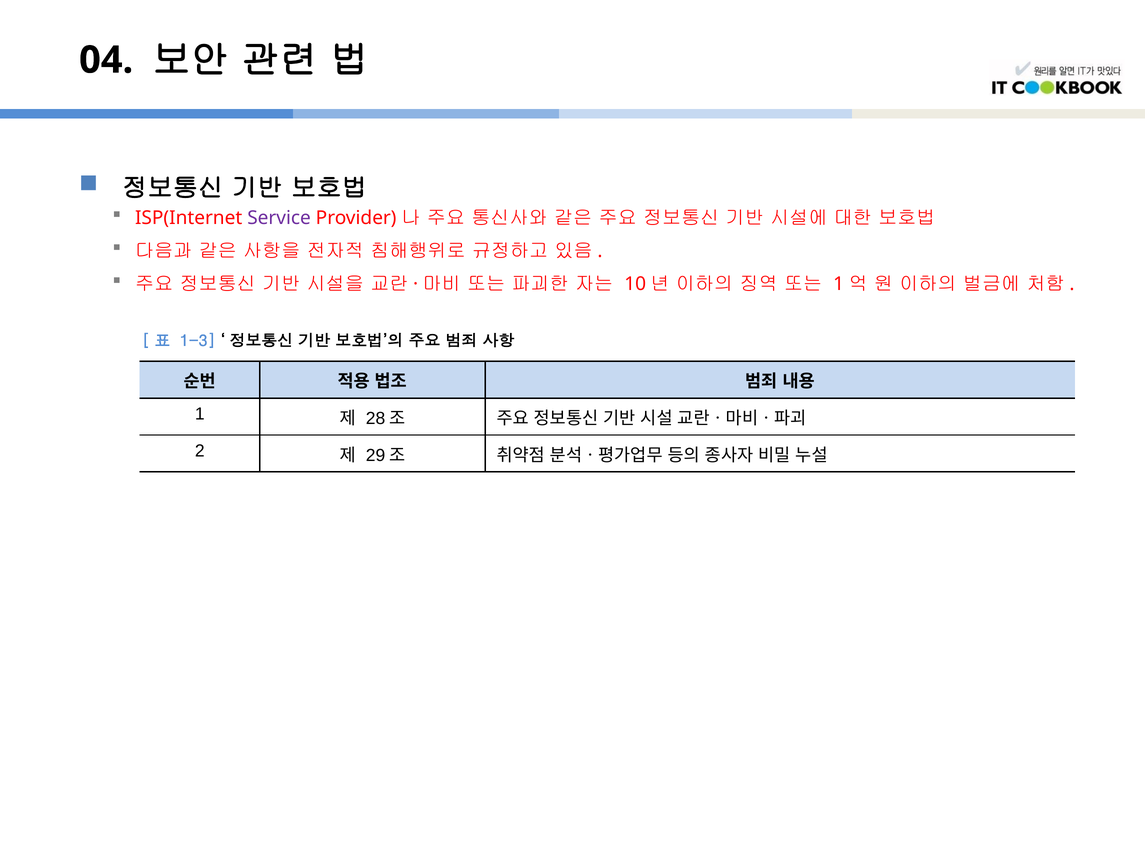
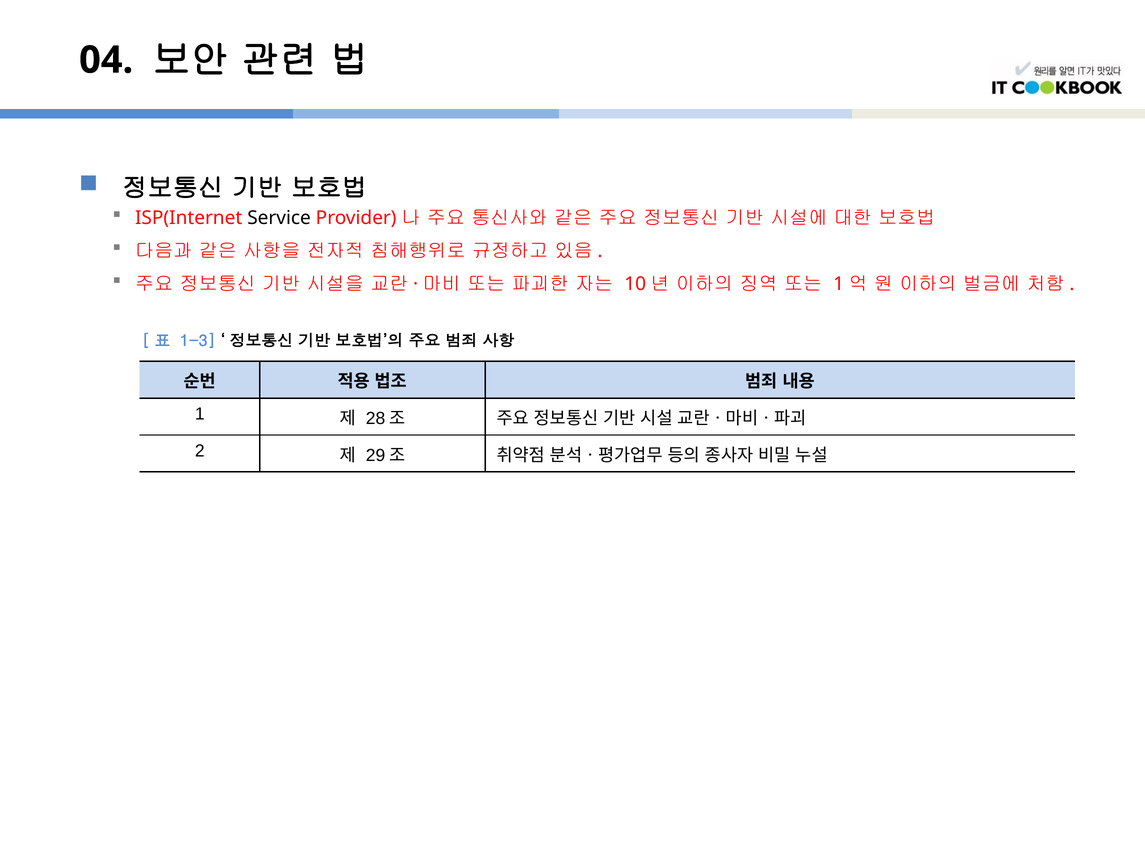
Service colour: purple -> black
